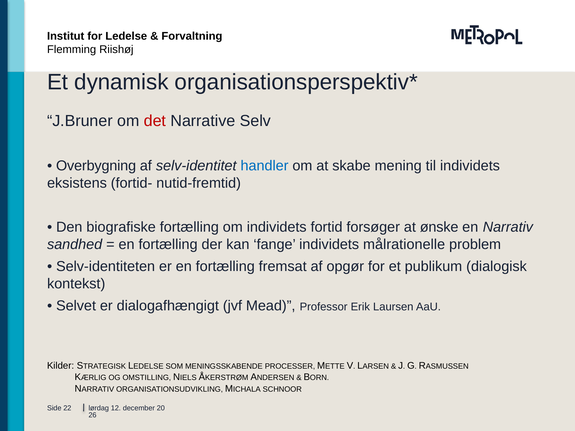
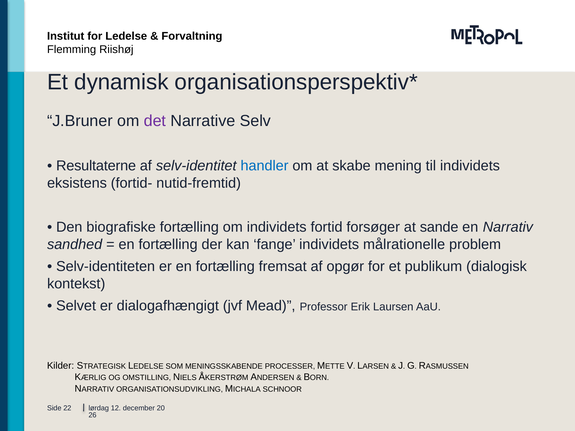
det colour: red -> purple
Overbygning: Overbygning -> Resultaterne
ønske: ønske -> sande
